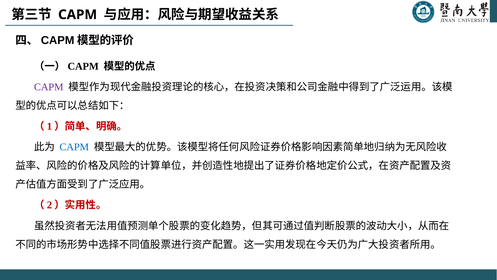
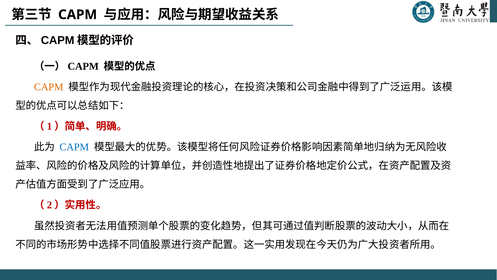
CAPM at (49, 87) colour: purple -> orange
